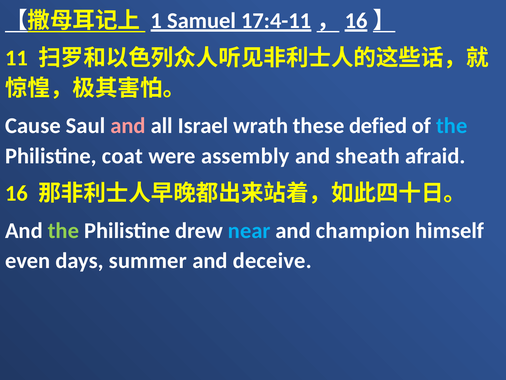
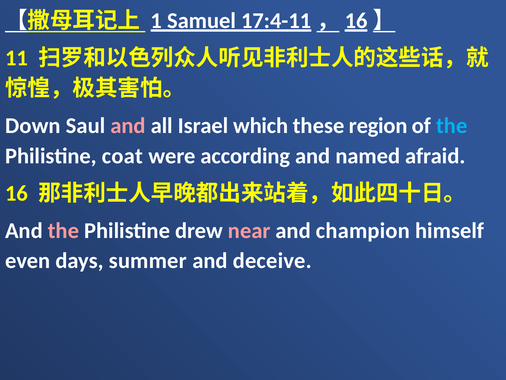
Cause: Cause -> Down
wrath: wrath -> which
defied: defied -> region
assembly: assembly -> according
sheath: sheath -> named
the at (63, 230) colour: light green -> pink
near colour: light blue -> pink
